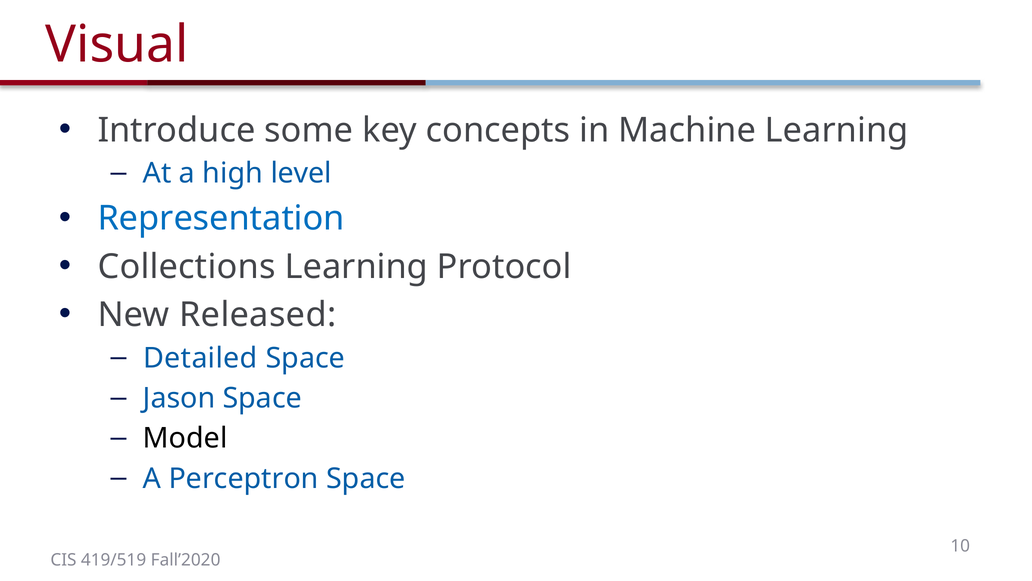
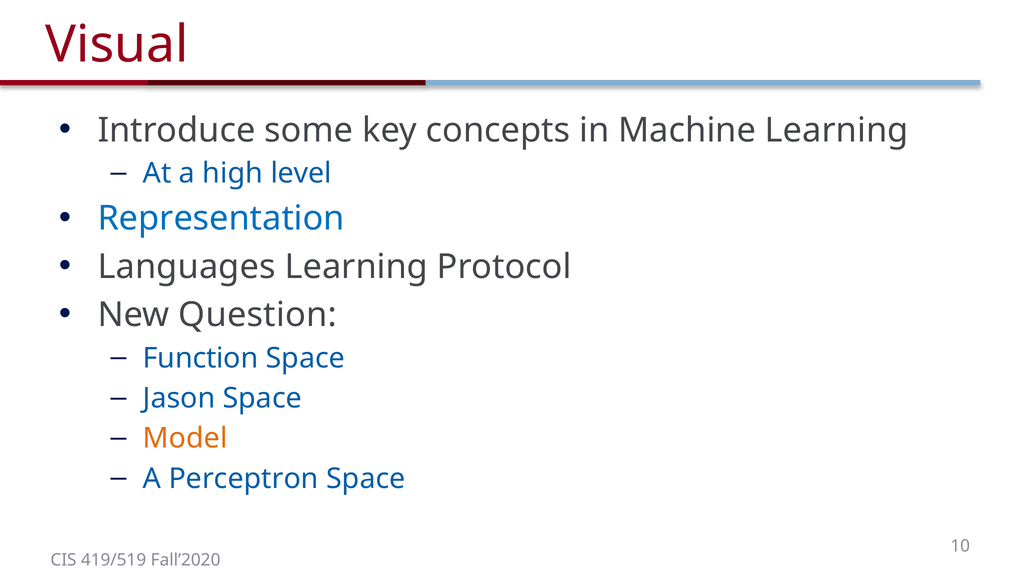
Collections: Collections -> Languages
Released: Released -> Question
Detailed: Detailed -> Function
Model colour: black -> orange
